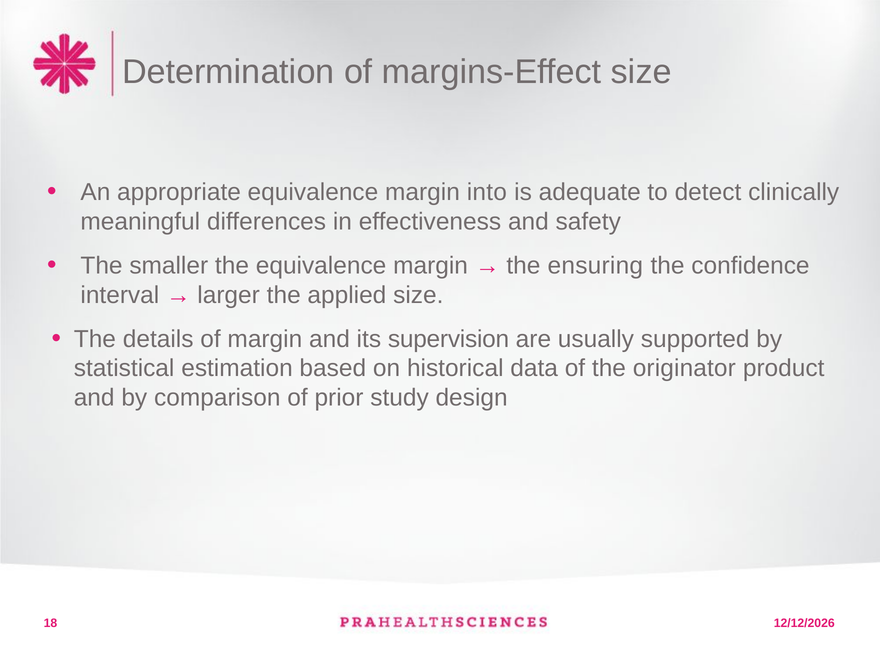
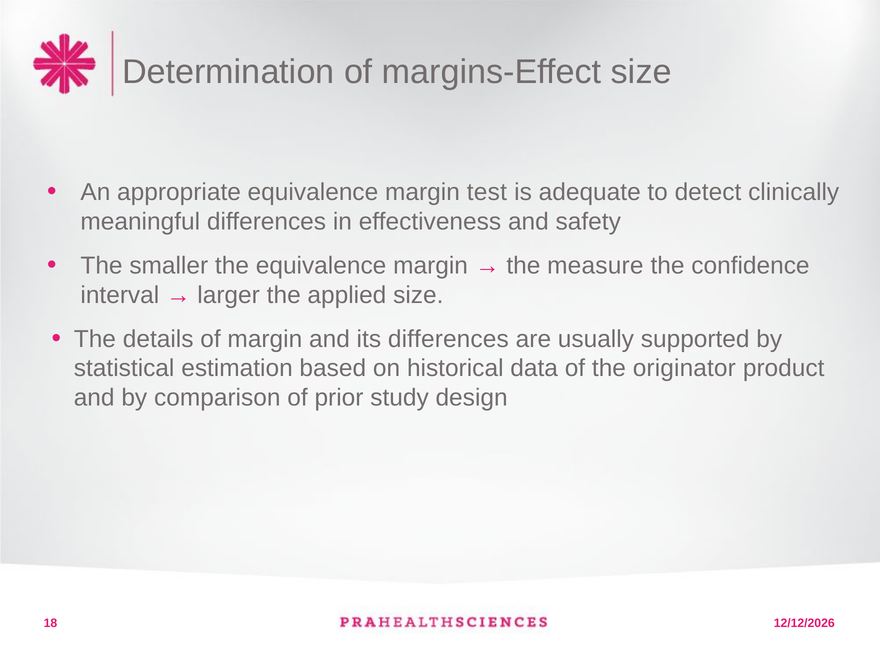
into: into -> test
ensuring: ensuring -> measure
its supervision: supervision -> differences
